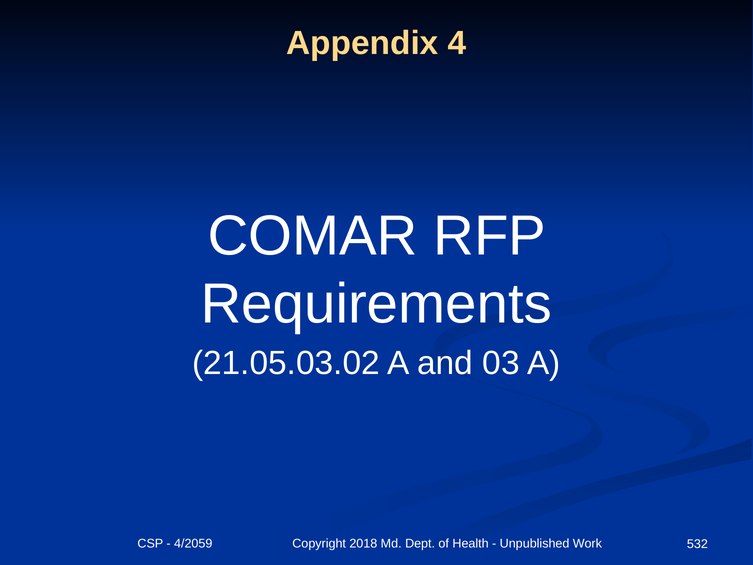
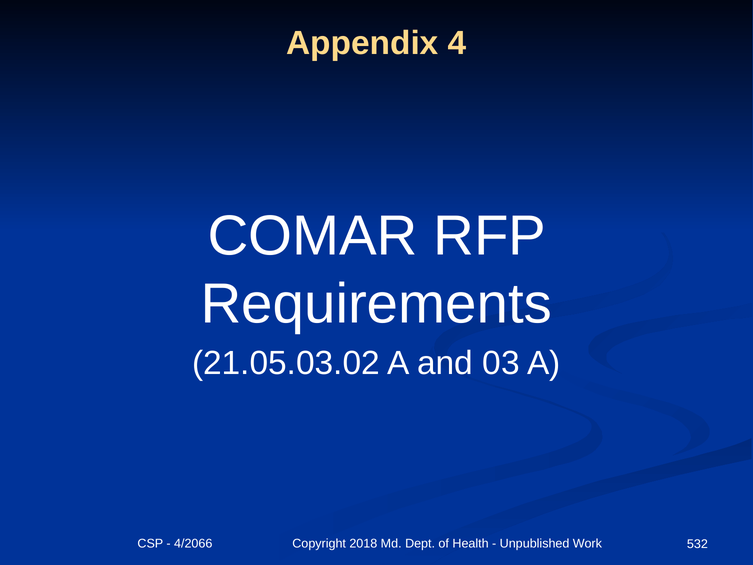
4/2059: 4/2059 -> 4/2066
